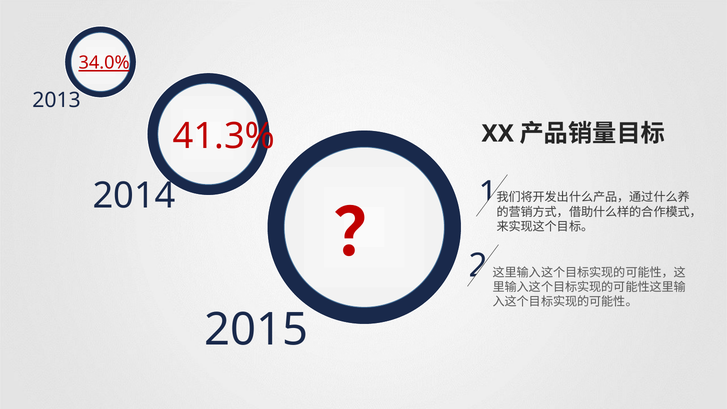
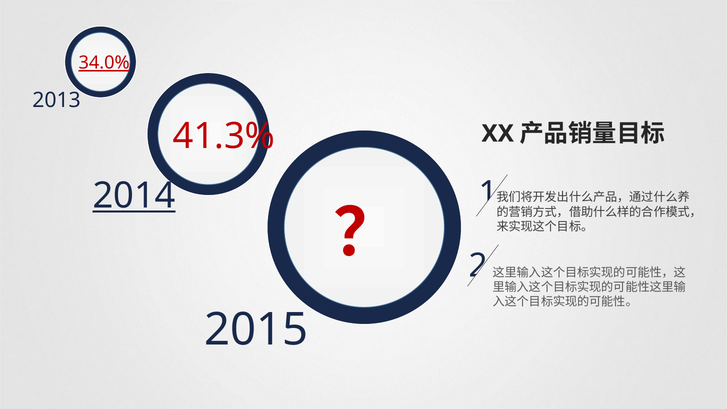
2014 underline: none -> present
